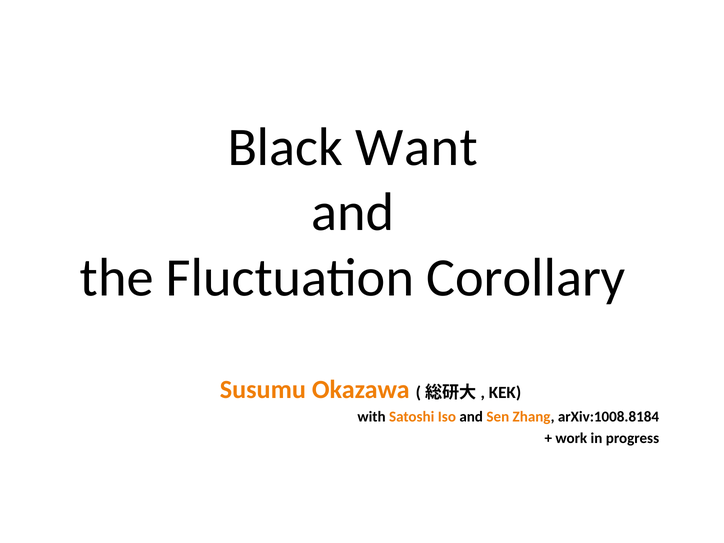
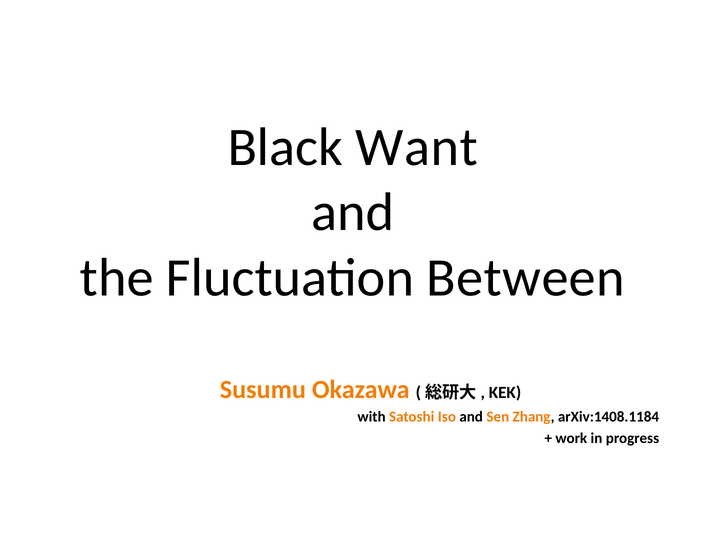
Corollary: Corollary -> Between
arXiv:1008.8184: arXiv:1008.8184 -> arXiv:1408.1184
